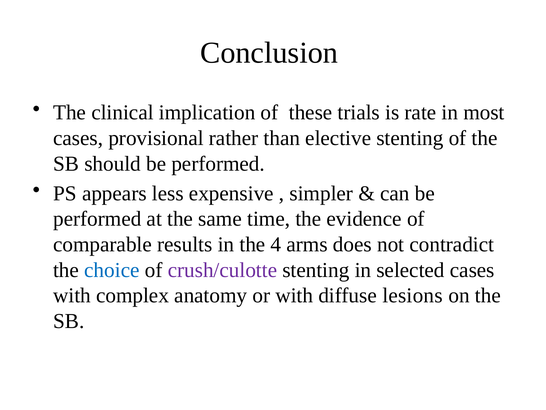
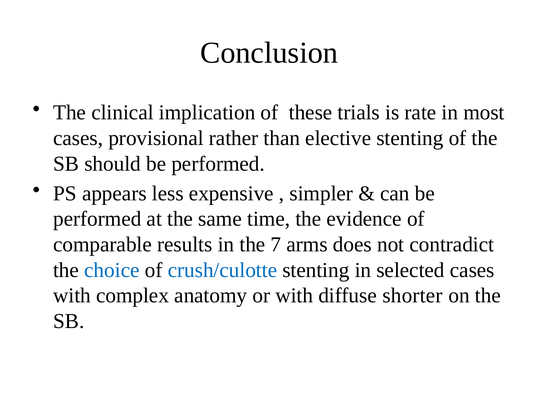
4: 4 -> 7
crush/culotte colour: purple -> blue
lesions: lesions -> shorter
